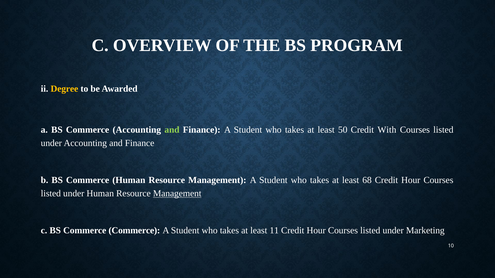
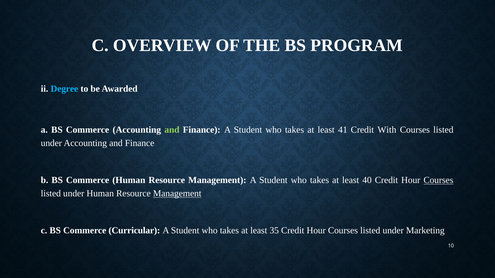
Degree colour: yellow -> light blue
50: 50 -> 41
68: 68 -> 40
Courses at (438, 180) underline: none -> present
Commerce Commerce: Commerce -> Curricular
11: 11 -> 35
